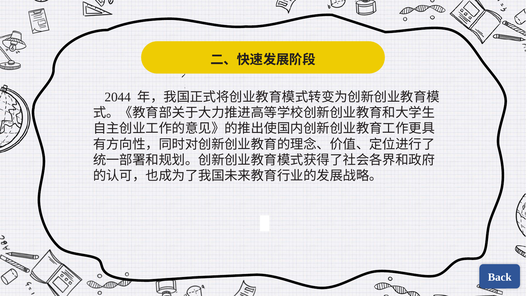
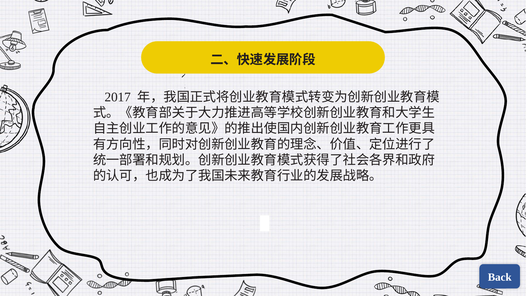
2044: 2044 -> 2017
